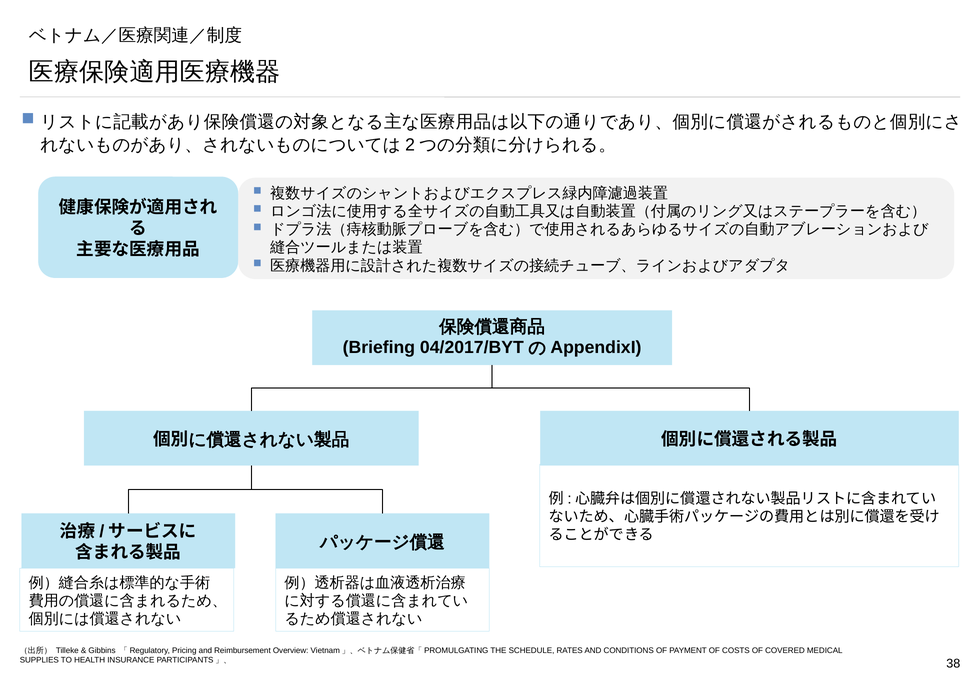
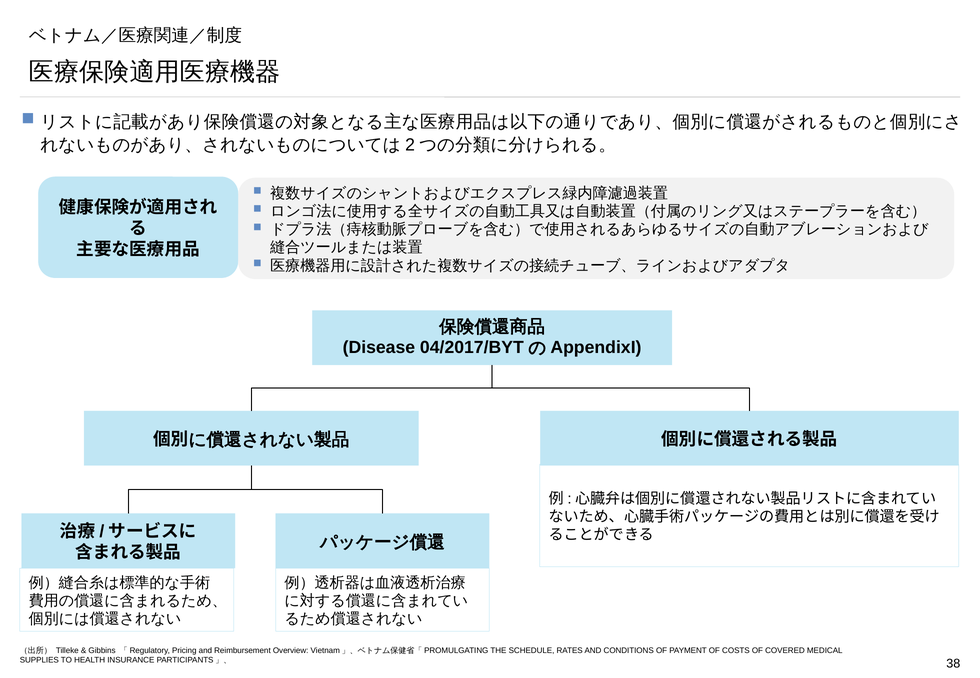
Briefing: Briefing -> Disease
